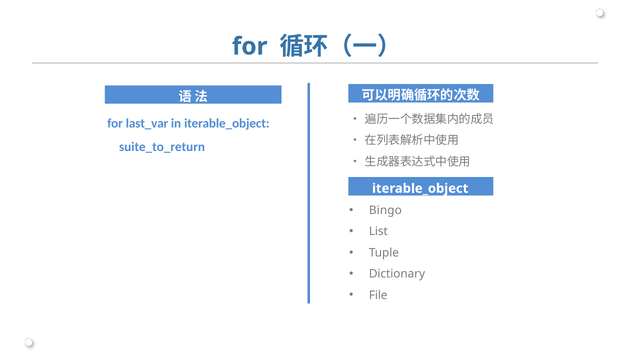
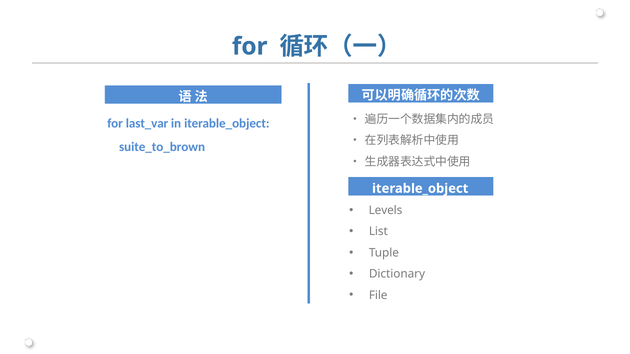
suite_to_return: suite_to_return -> suite_to_brown
Bingo: Bingo -> Levels
